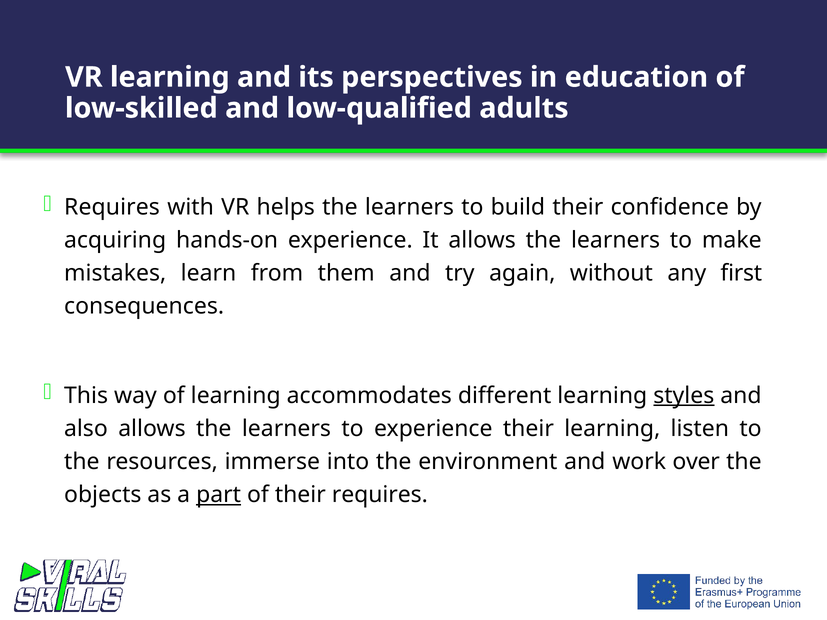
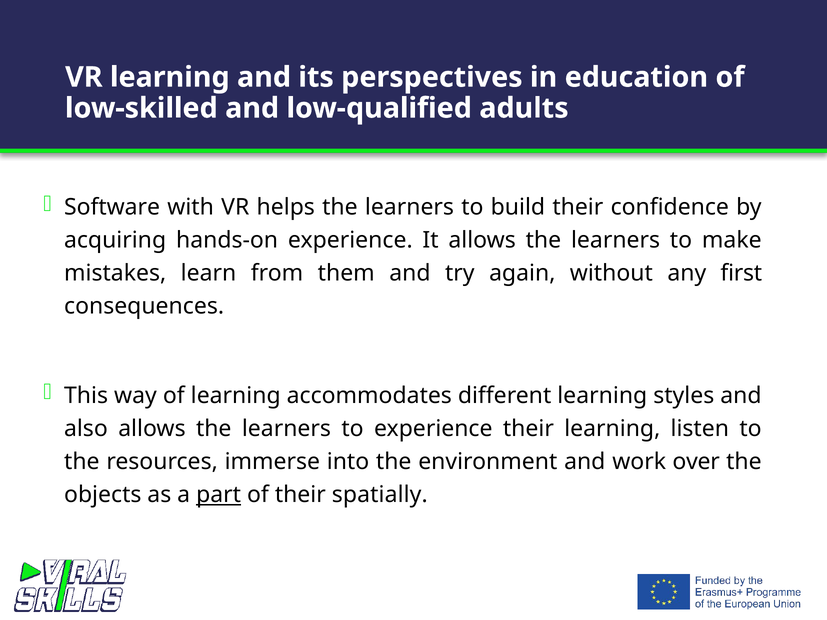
Requires at (112, 207): Requires -> Software
styles underline: present -> none
their requires: requires -> spatially
